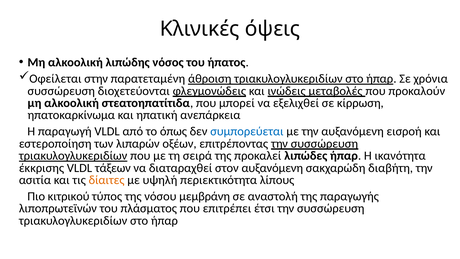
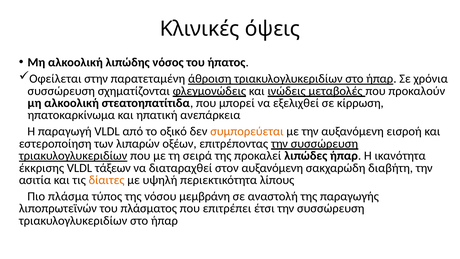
διοχετεύονται: διοχετεύονται -> σχηματίζονται
όπως: όπως -> οξικό
συμπορεύεται colour: blue -> orange
κιτρικού: κιτρικού -> πλάσμα
